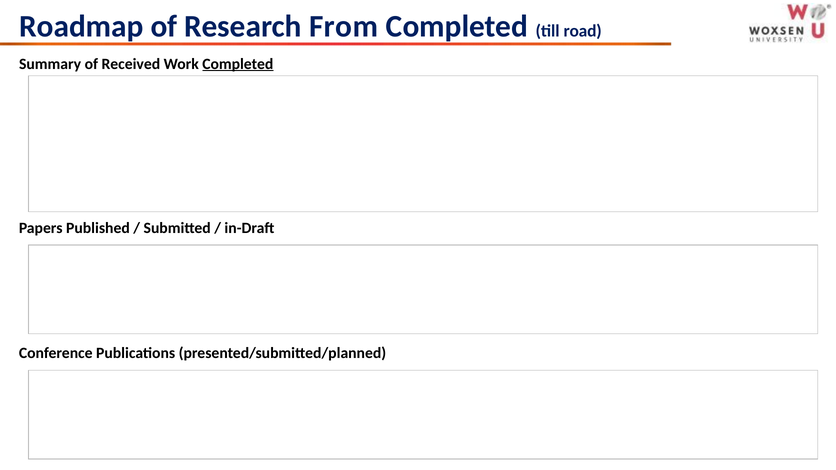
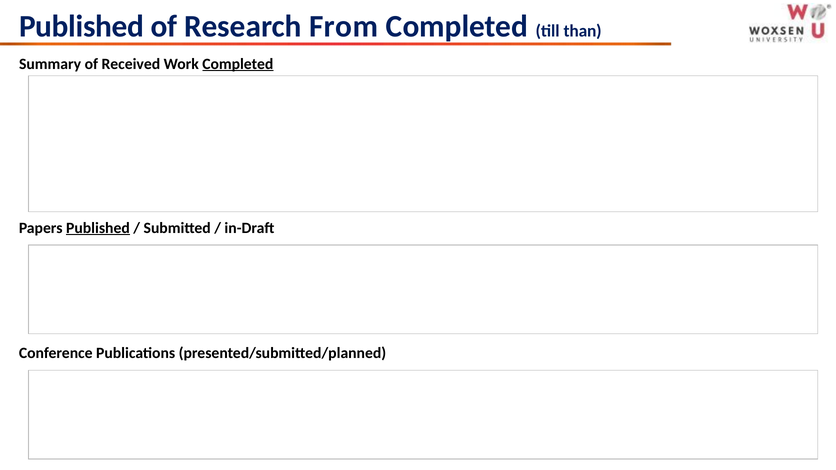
Roadmap at (81, 27): Roadmap -> Published
road: road -> than
Published at (98, 228) underline: none -> present
